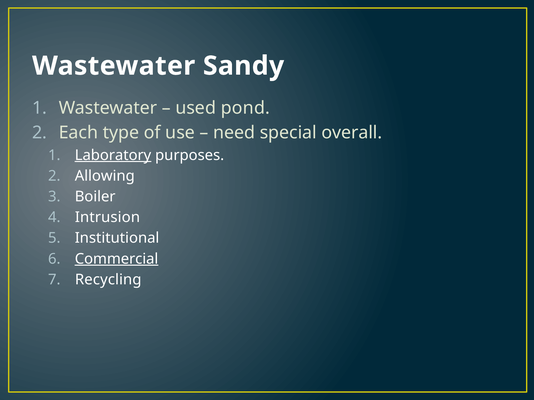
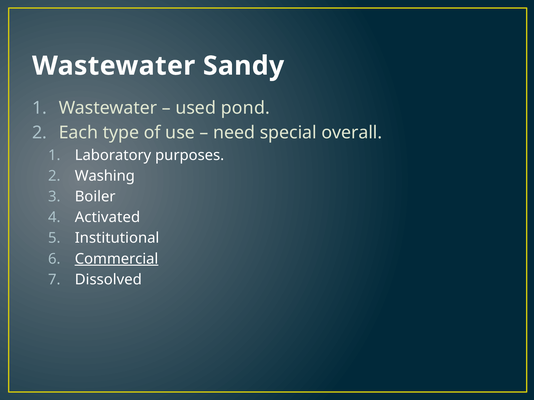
Laboratory underline: present -> none
Allowing: Allowing -> Washing
Intrusion: Intrusion -> Activated
Recycling: Recycling -> Dissolved
